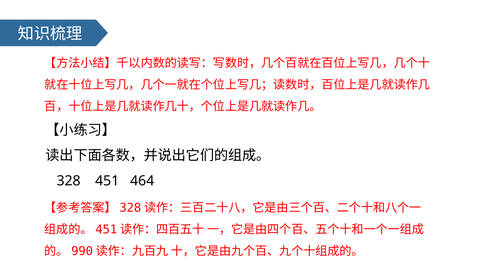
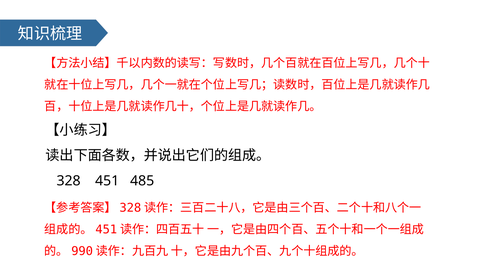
464: 464 -> 485
